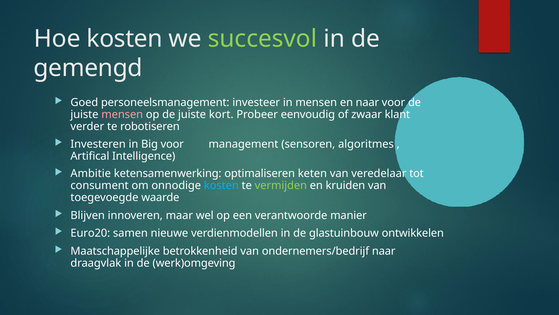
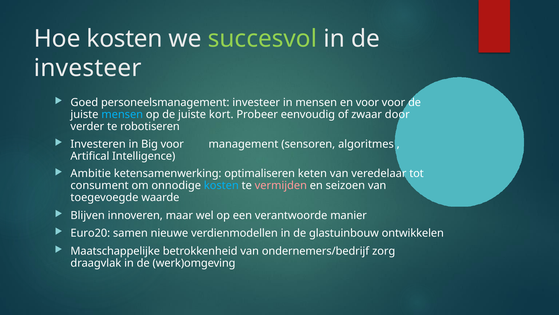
gemengd at (88, 68): gemengd -> investeer
en naar: naar -> voor
mensen at (122, 114) colour: pink -> light blue
klant: klant -> door
vermijden colour: light green -> pink
kruiden: kruiden -> seizoen
ondernemers/bedrijf naar: naar -> zorg
